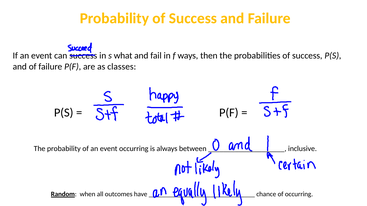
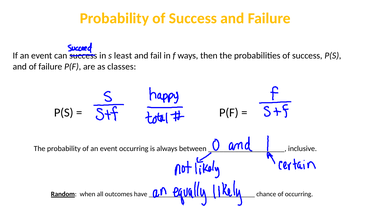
what: what -> least
